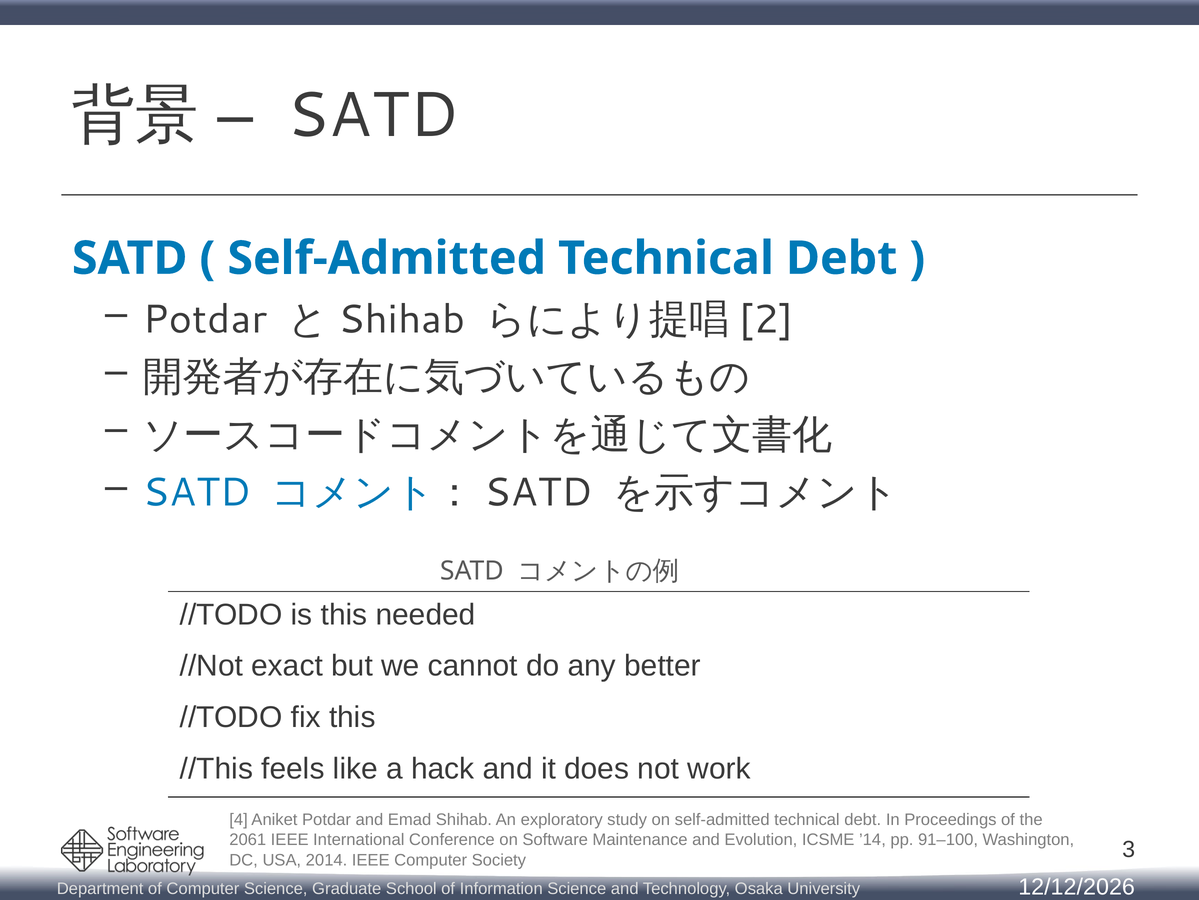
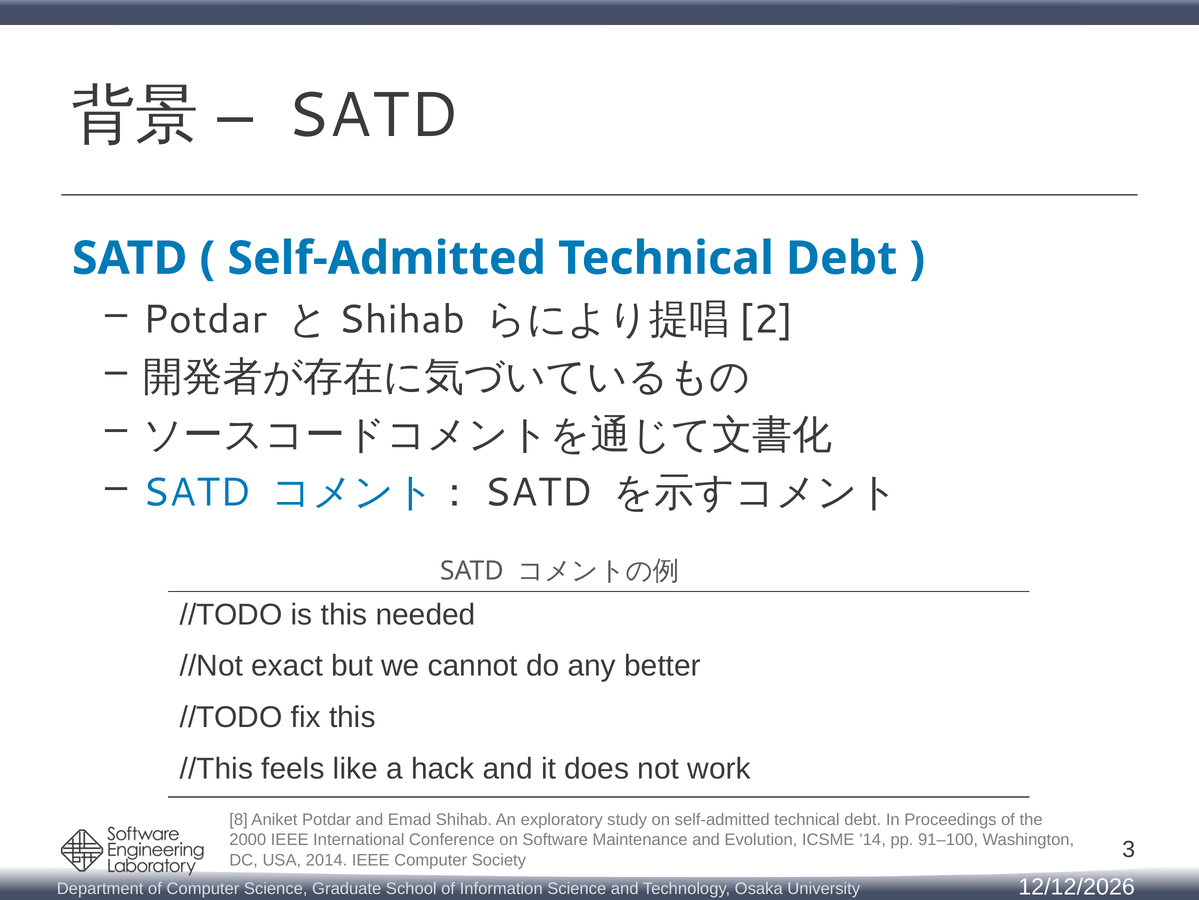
4: 4 -> 8
2061: 2061 -> 2000
